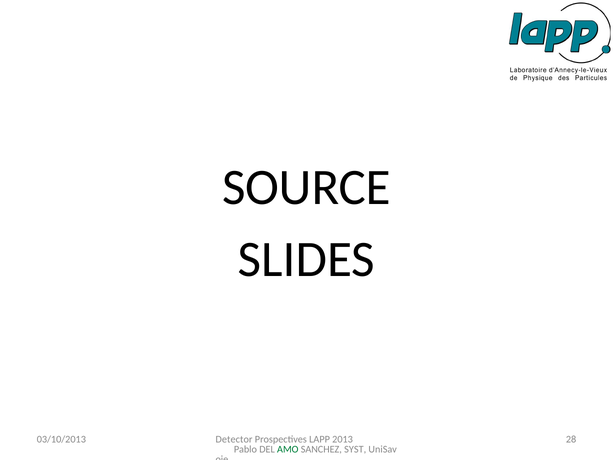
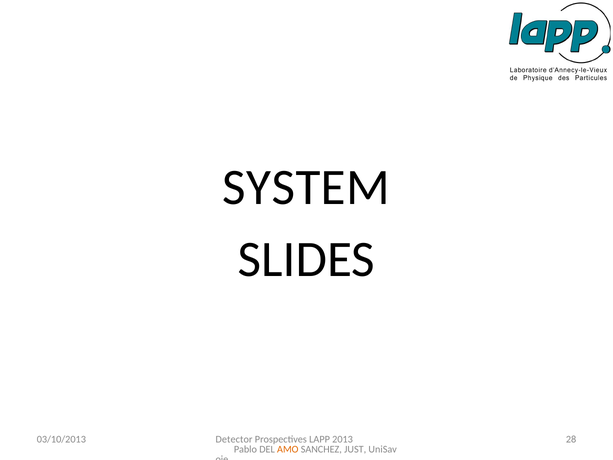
SOURCE: SOURCE -> SYSTEM
AMO colour: green -> orange
SYST: SYST -> JUST
